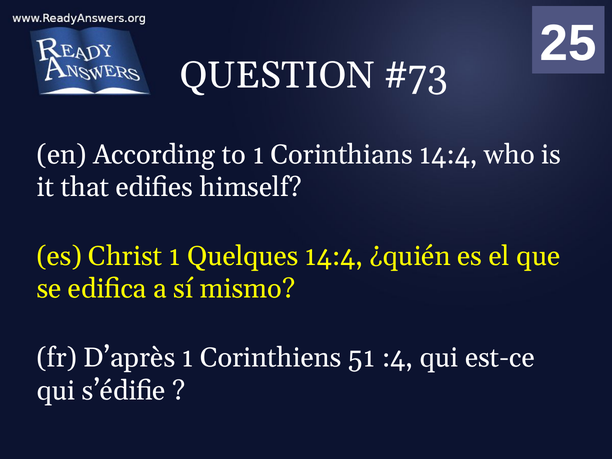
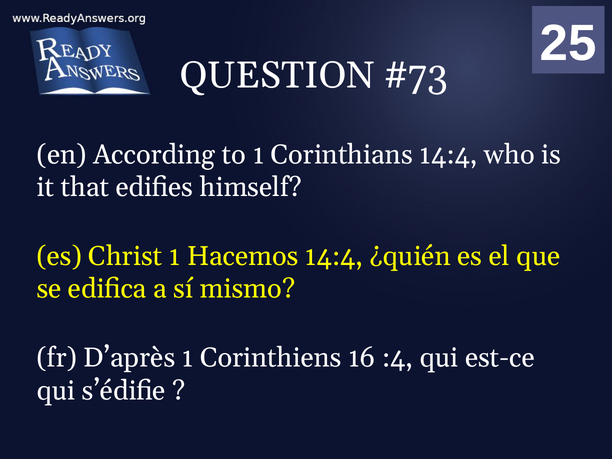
Quelques: Quelques -> Hacemos
Corinthiens 51: 51 -> 16
